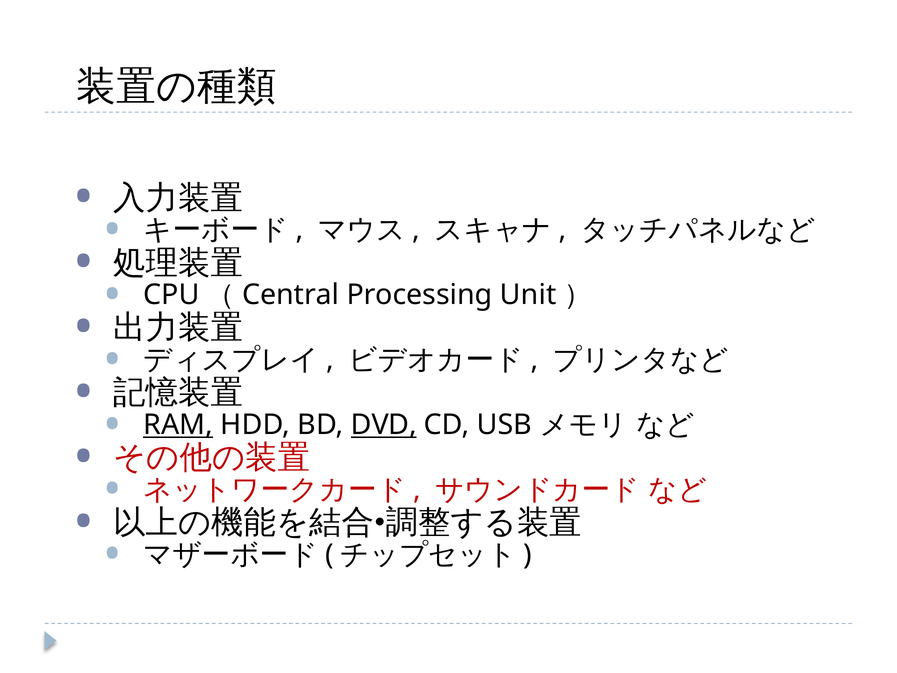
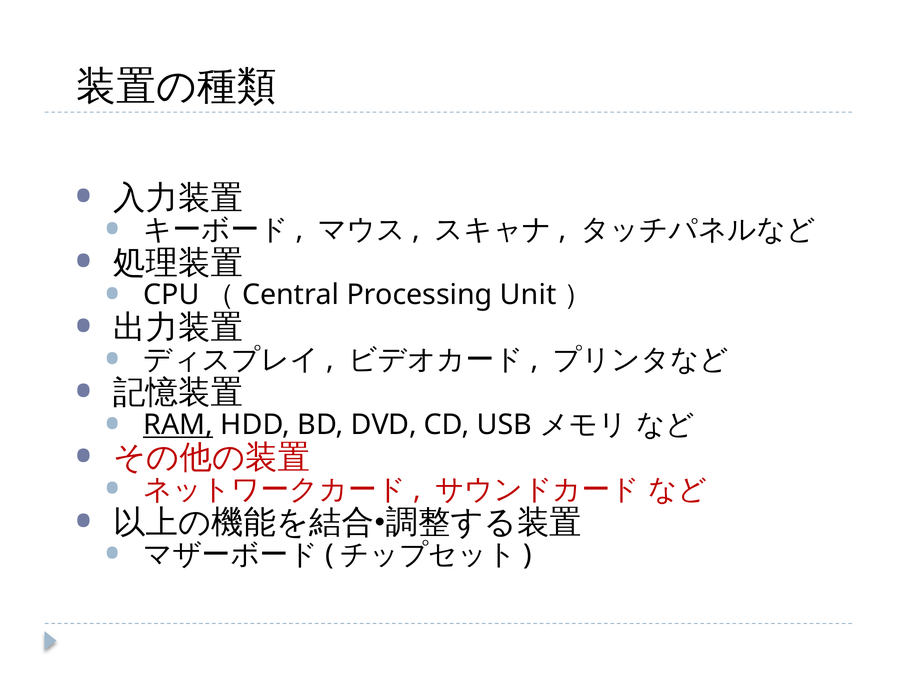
DVD underline: present -> none
